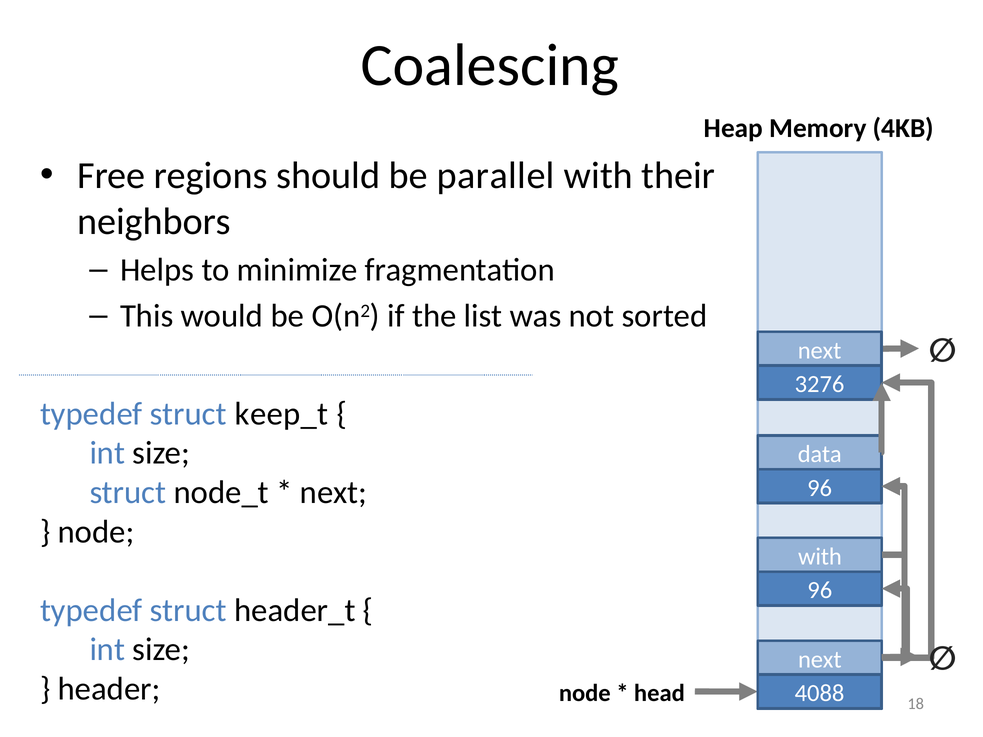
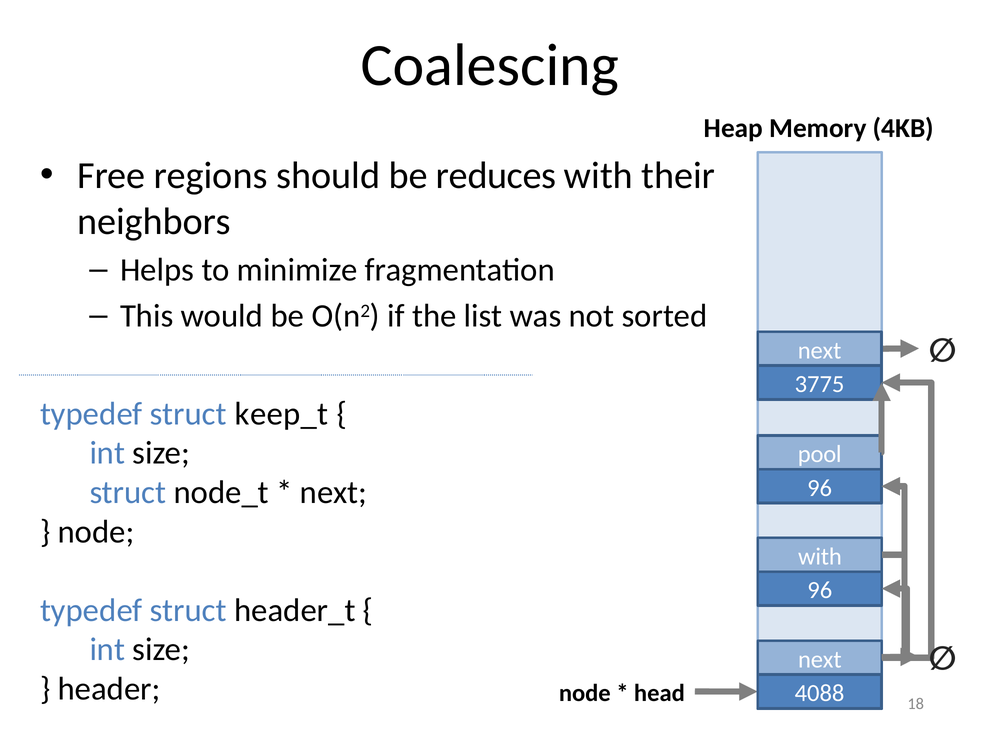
parallel: parallel -> reduces
3276: 3276 -> 3775
data: data -> pool
